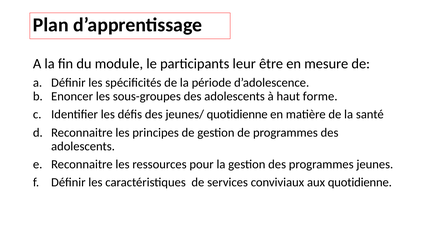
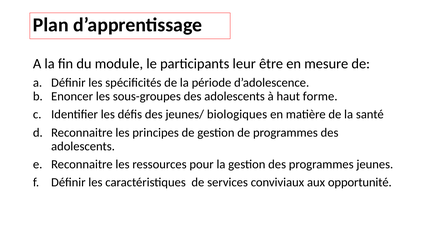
jeunes/ quotidienne: quotidienne -> biologiques
aux quotidienne: quotidienne -> opportunité
